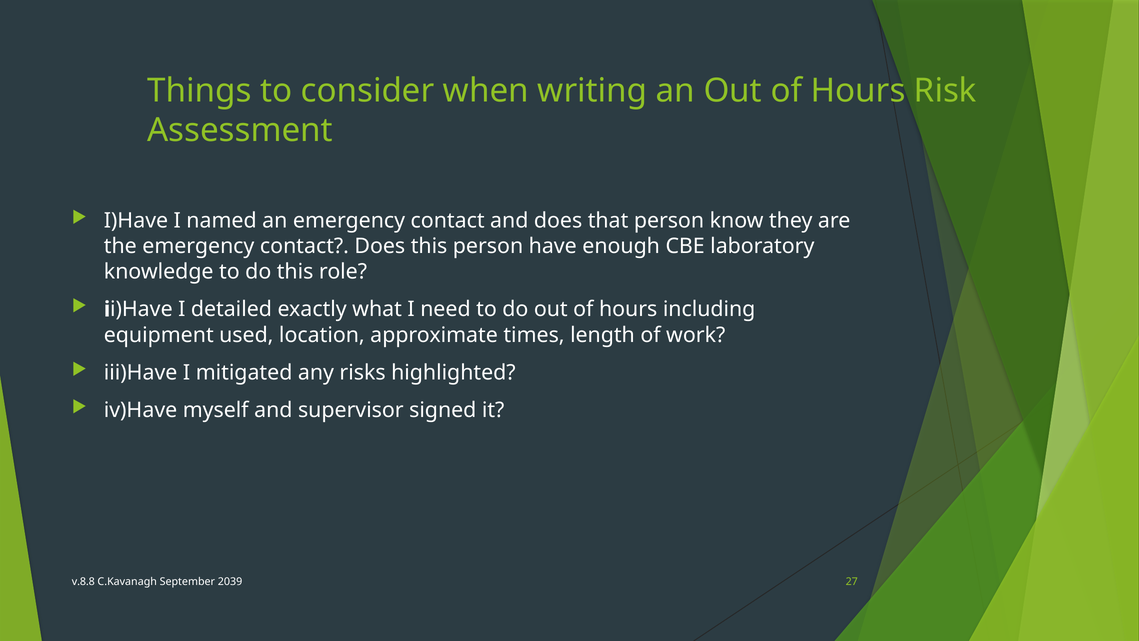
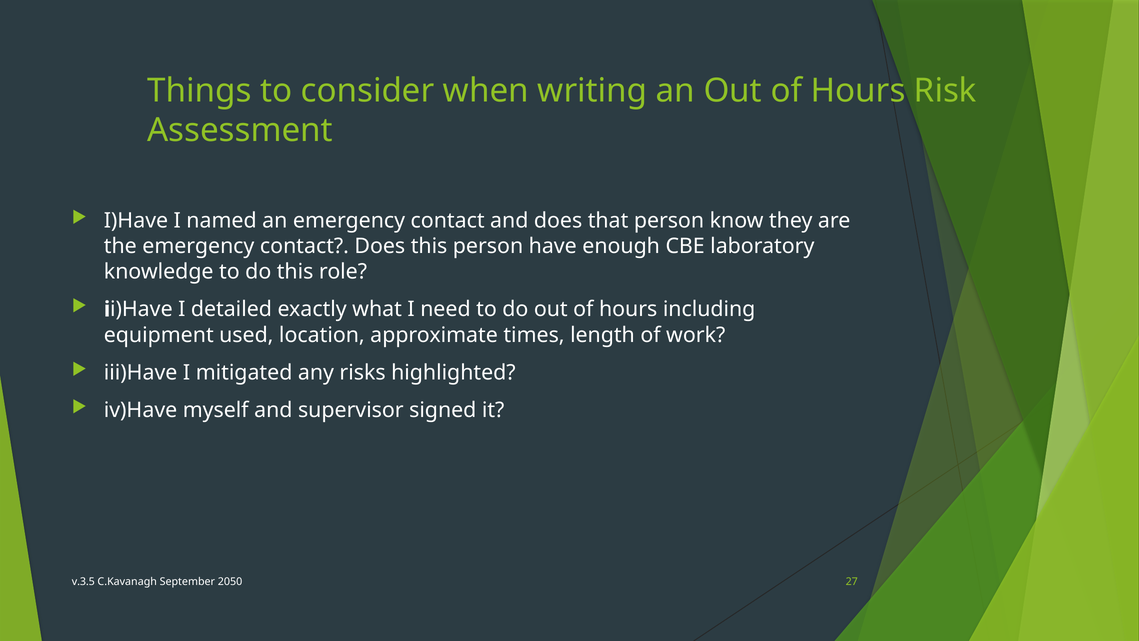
v.8.8: v.8.8 -> v.3.5
2039: 2039 -> 2050
